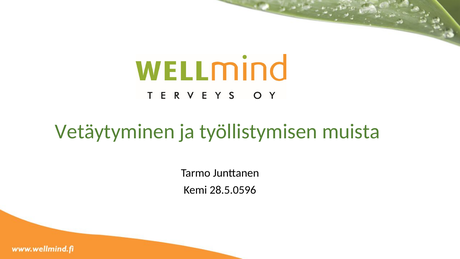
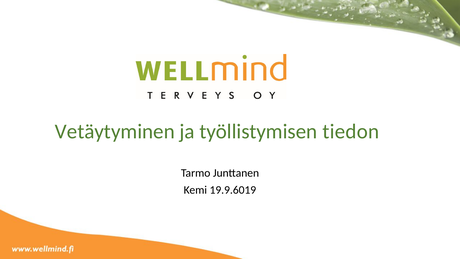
muista: muista -> tiedon
28.5.0596: 28.5.0596 -> 19.9.6019
